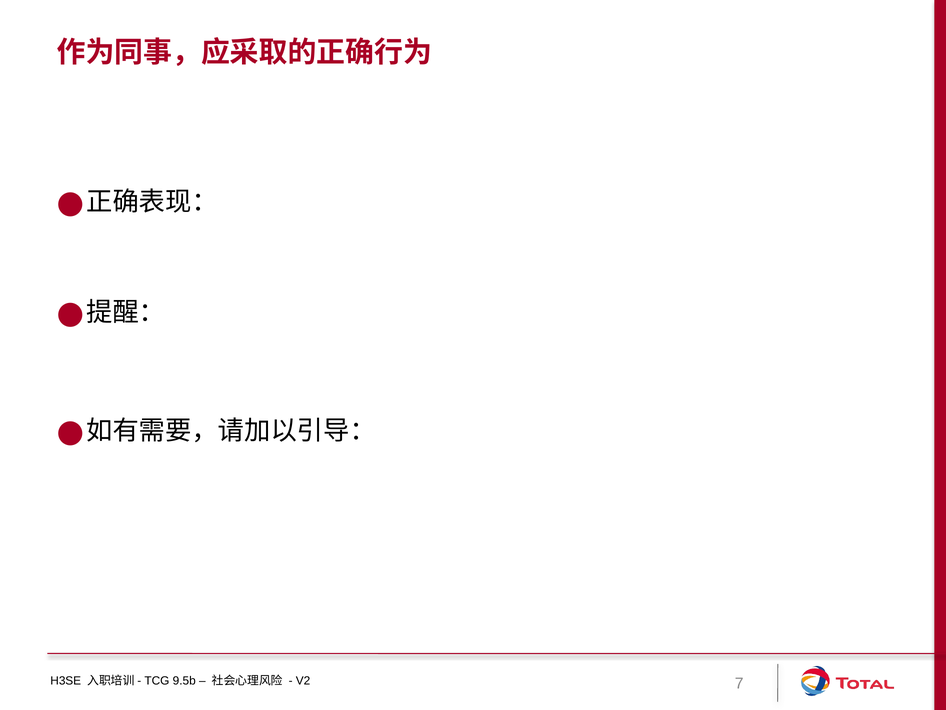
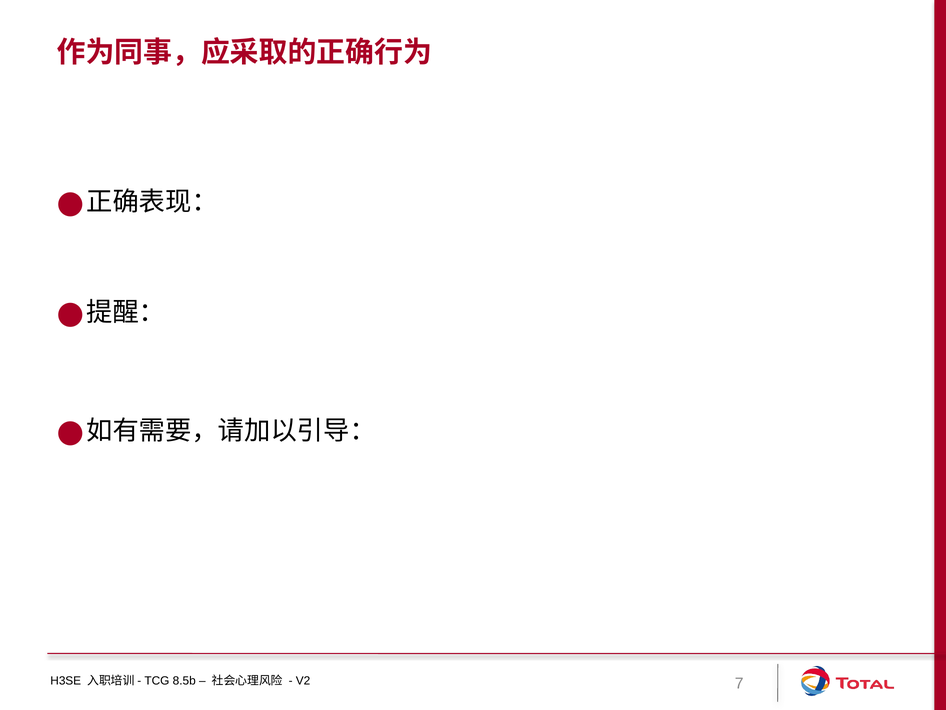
9.5b: 9.5b -> 8.5b
